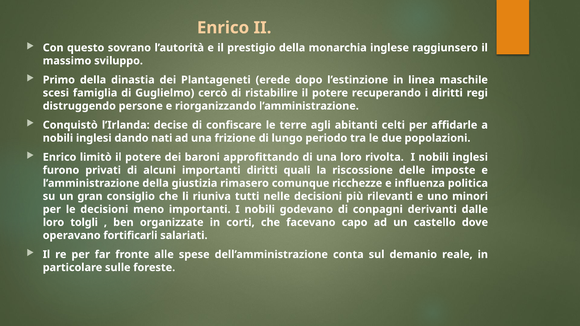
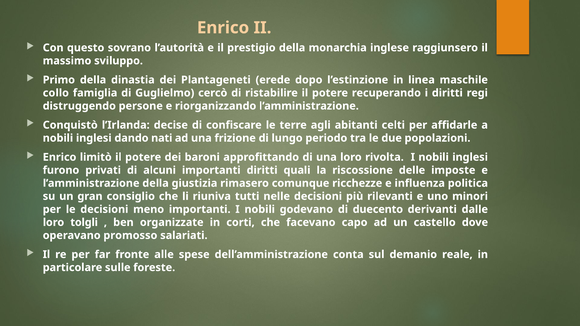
scesi: scesi -> collo
conpagni: conpagni -> duecento
fortificarli: fortificarli -> promosso
